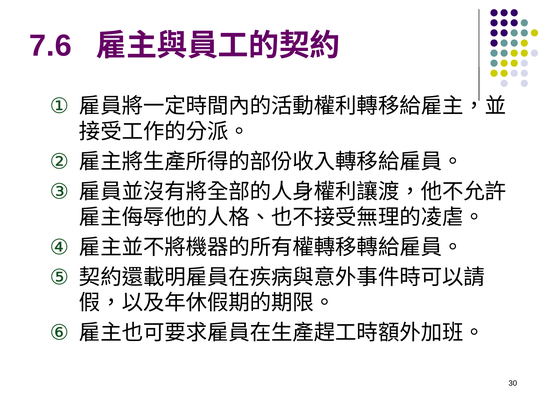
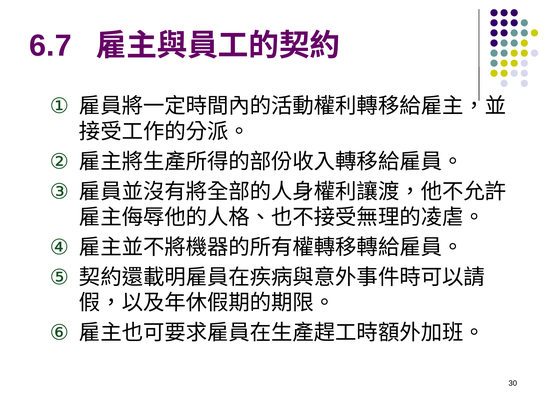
7.6: 7.6 -> 6.7
